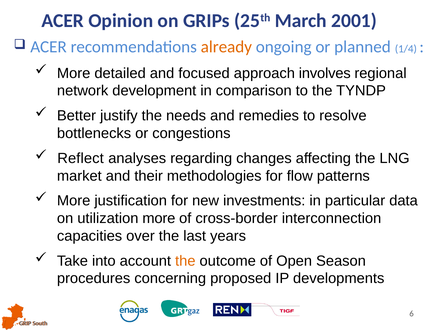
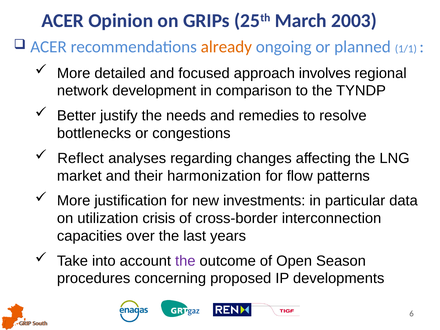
2001: 2001 -> 2003
1/4: 1/4 -> 1/1
methodologies: methodologies -> harmonization
utilization more: more -> crisis
the at (185, 261) colour: orange -> purple
